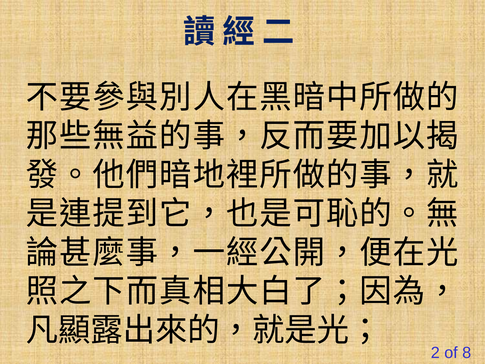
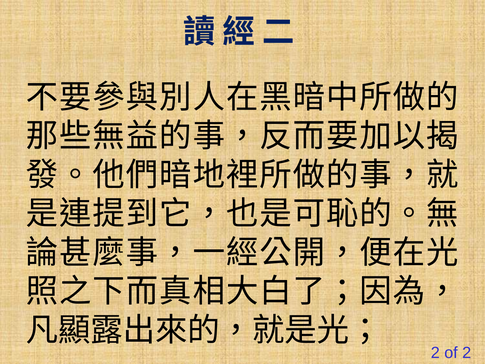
of 8: 8 -> 2
